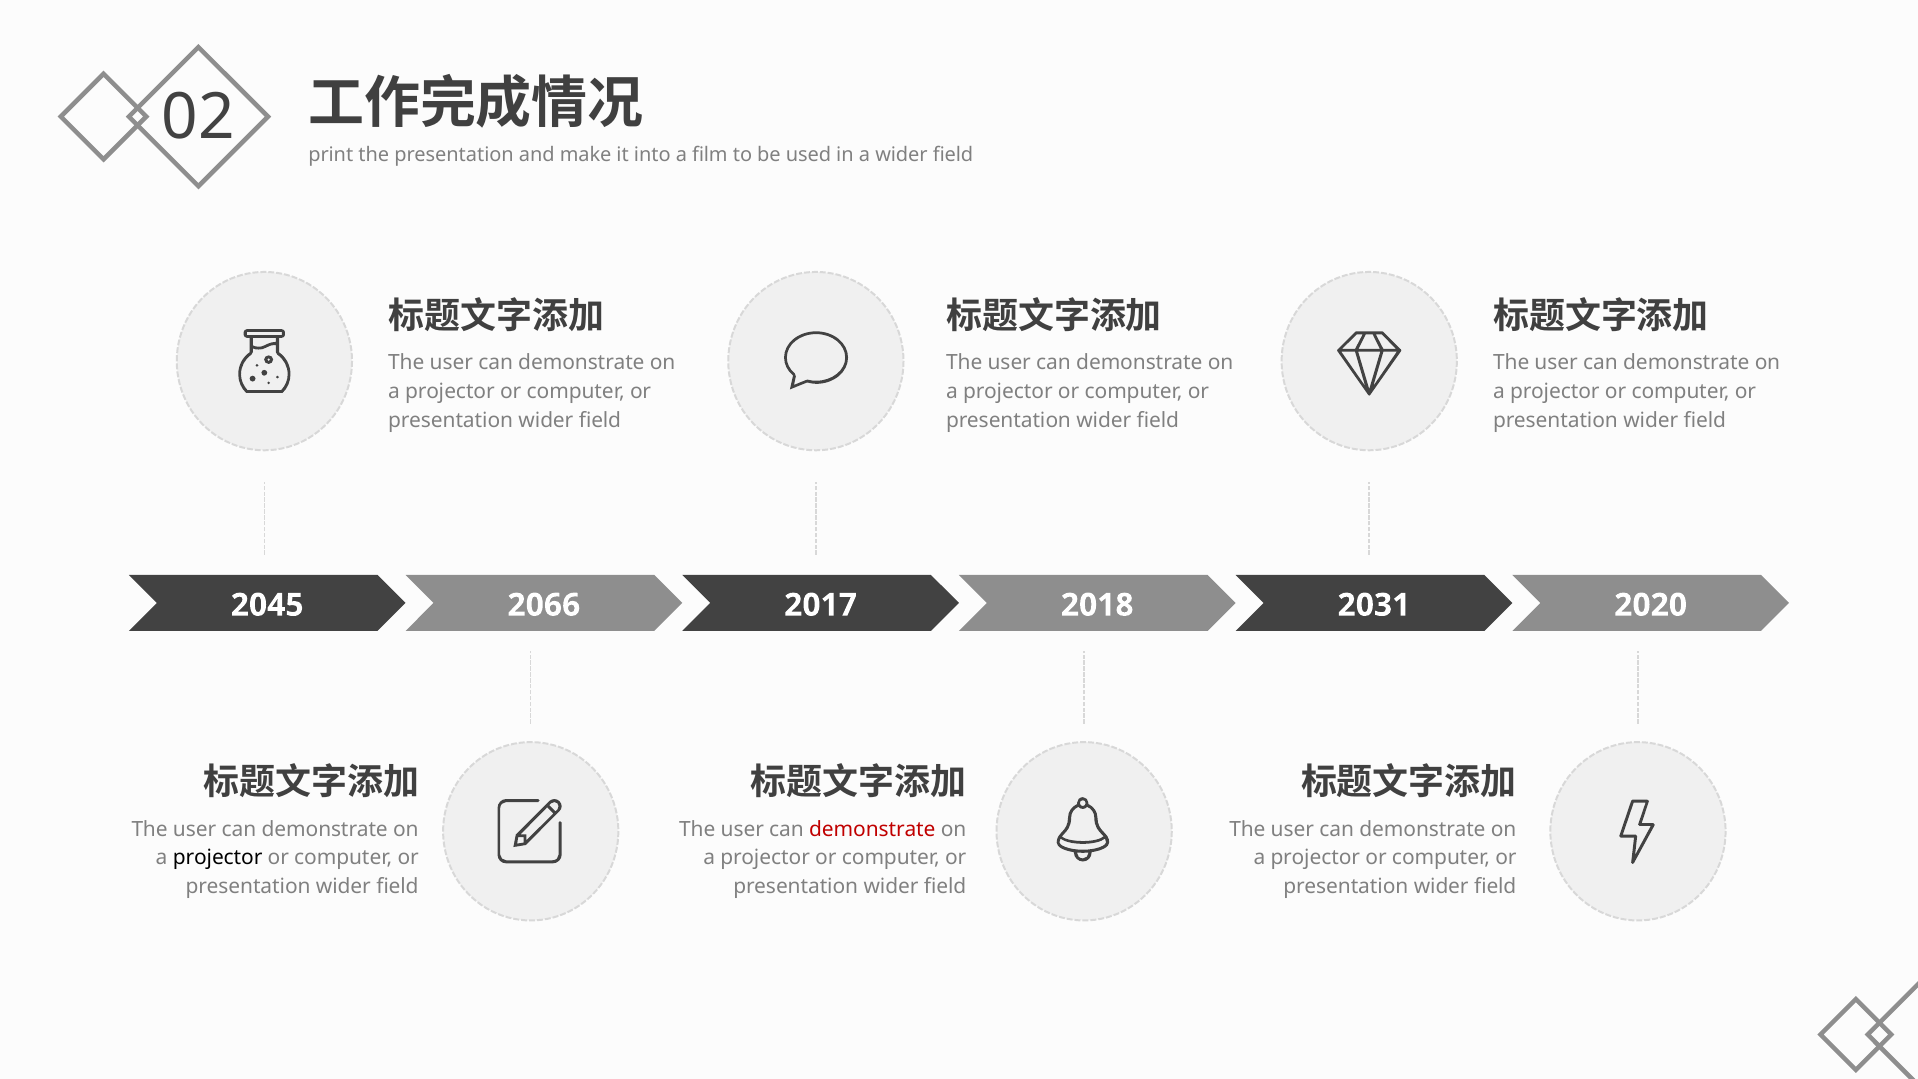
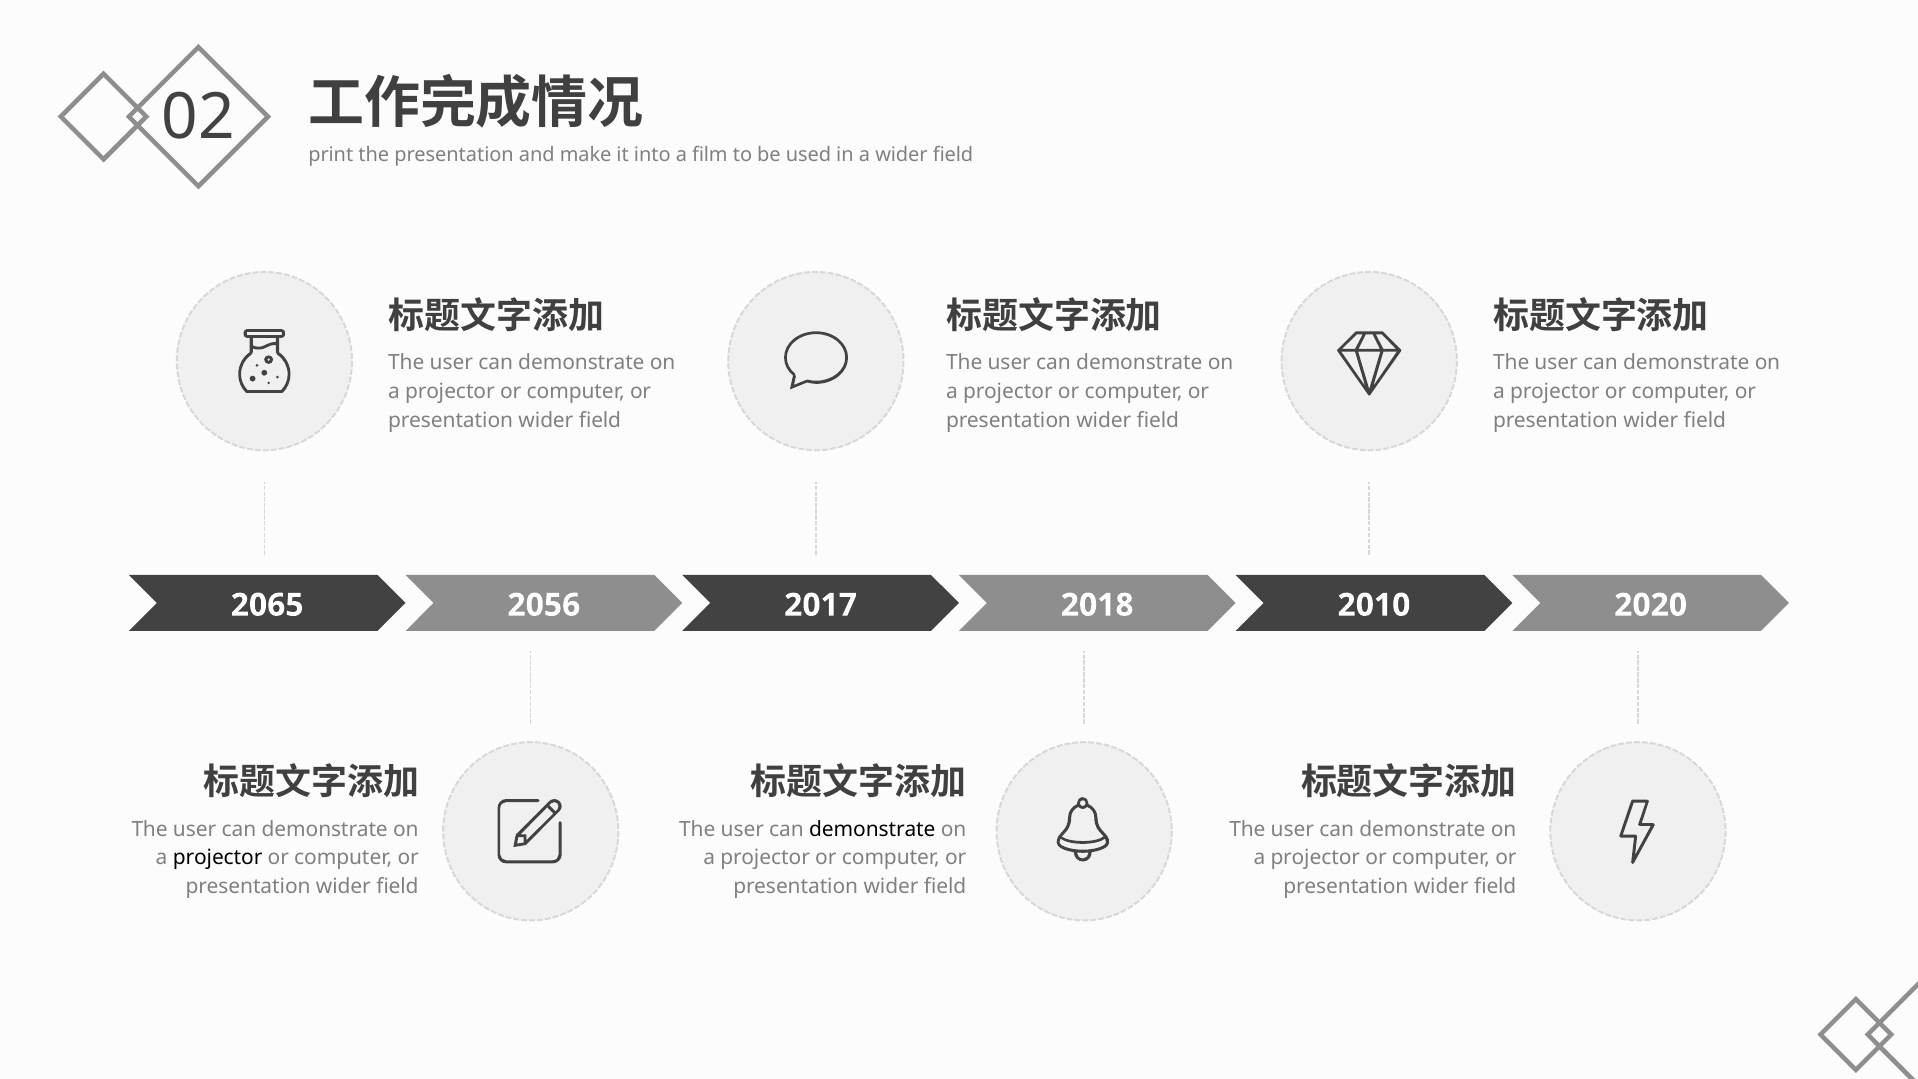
2045: 2045 -> 2065
2066: 2066 -> 2056
2031: 2031 -> 2010
demonstrate at (872, 829) colour: red -> black
